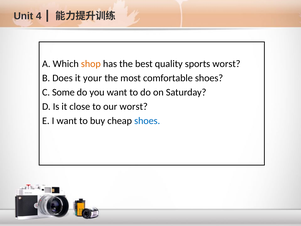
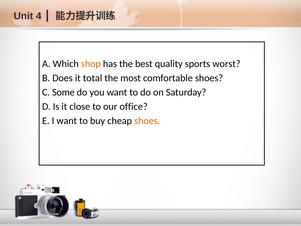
your: your -> total
our worst: worst -> office
shoes at (147, 121) colour: blue -> orange
